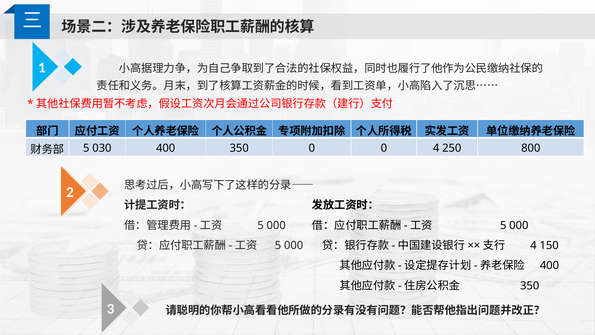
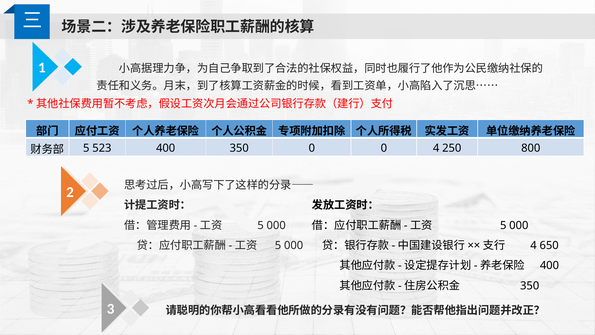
030: 030 -> 523
150: 150 -> 650
